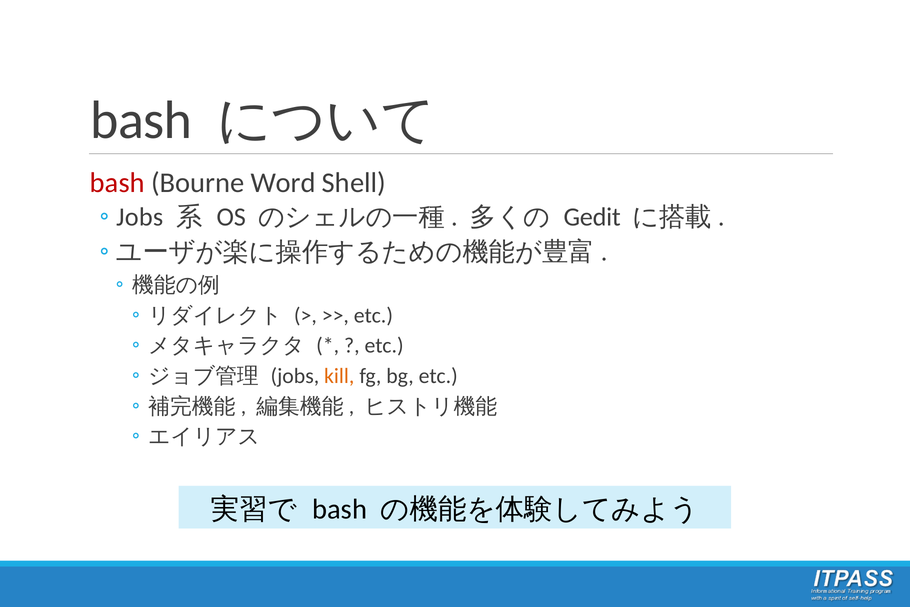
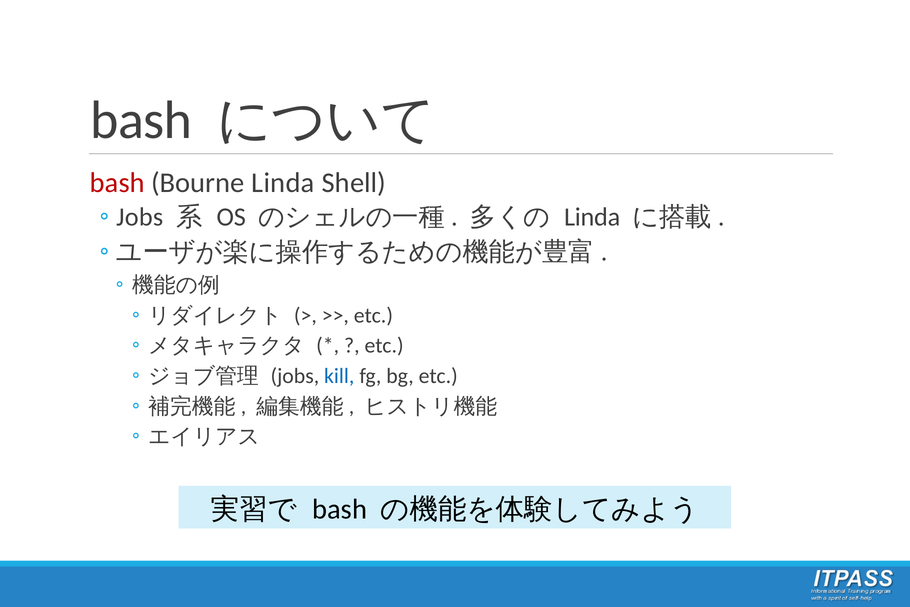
Bourne Word: Word -> Linda
Gedit at (592, 217): Gedit -> Linda
kill colour: orange -> blue
